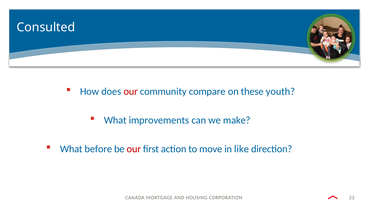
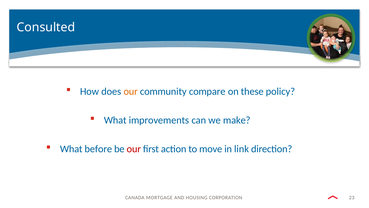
our at (131, 91) colour: red -> orange
youth: youth -> policy
like: like -> link
